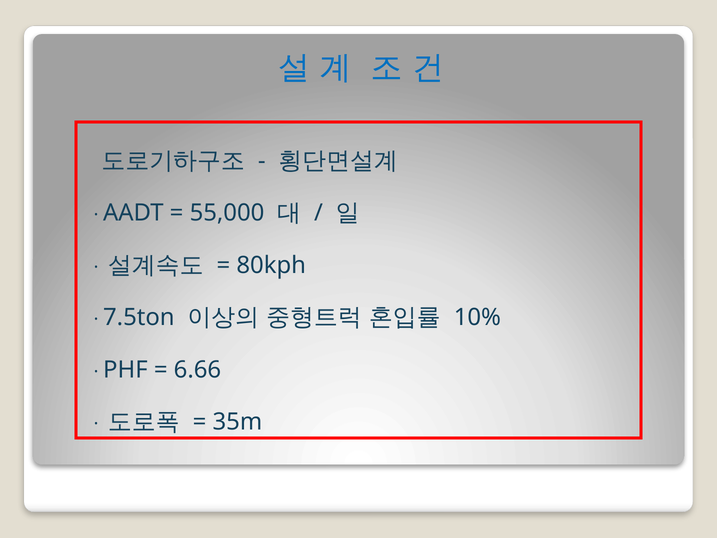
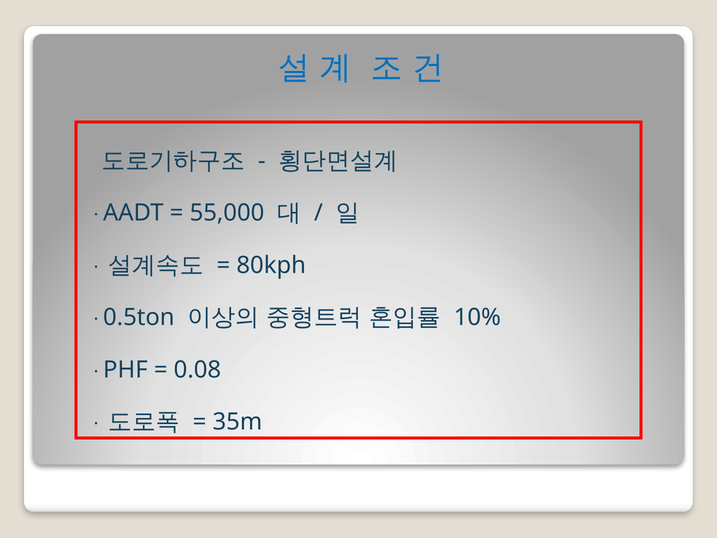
7.5ton: 7.5ton -> 0.5ton
6.66: 6.66 -> 0.08
